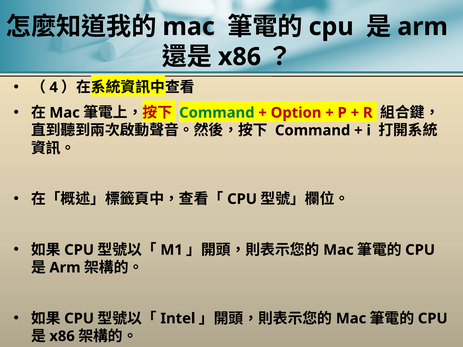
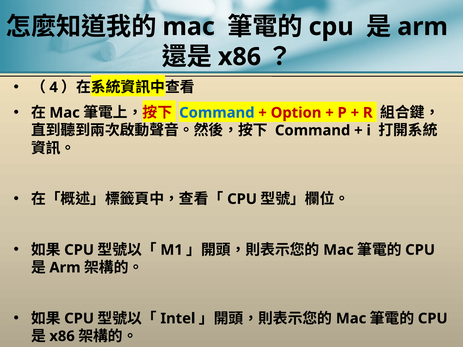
Command at (217, 113) colour: green -> blue
